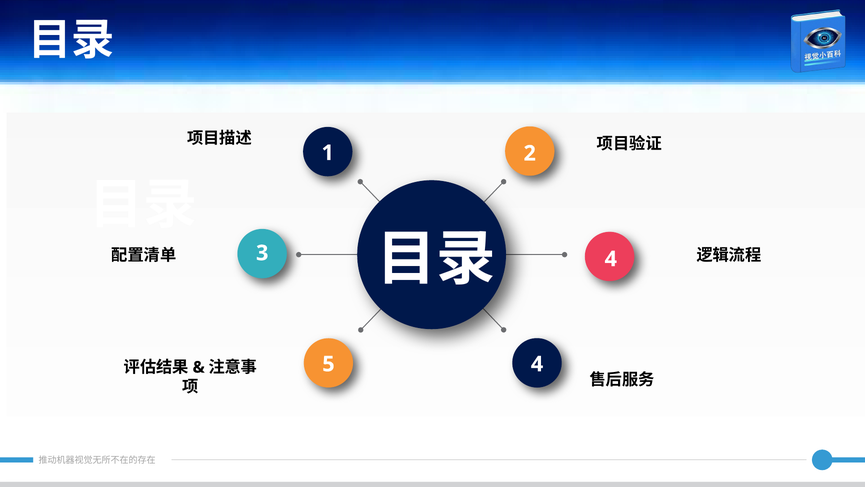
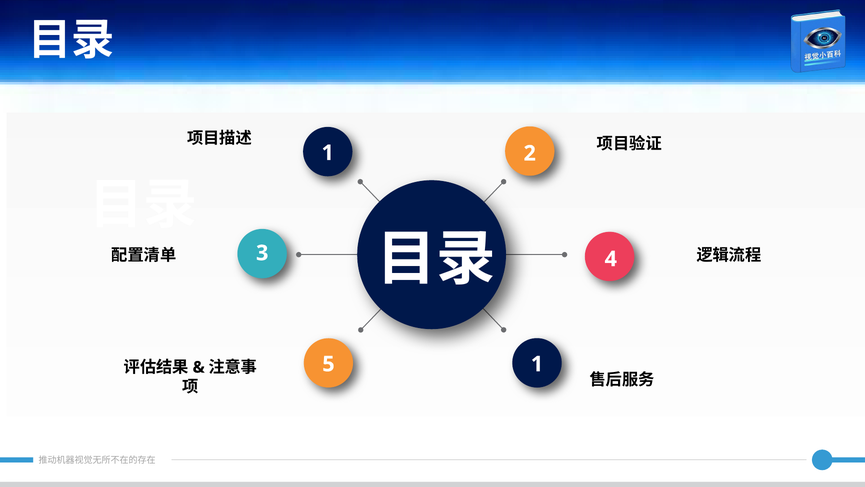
5 4: 4 -> 1
